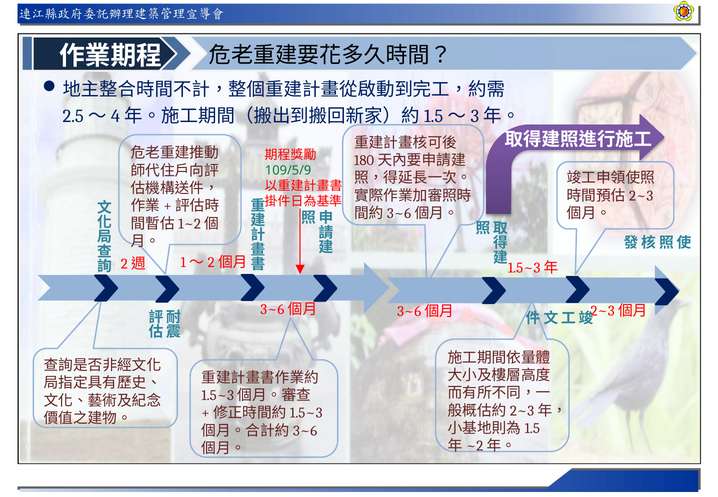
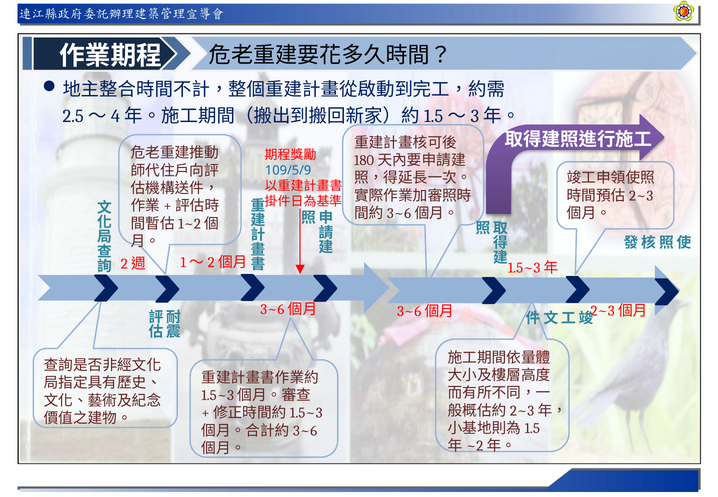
109/5/9 colour: green -> blue
